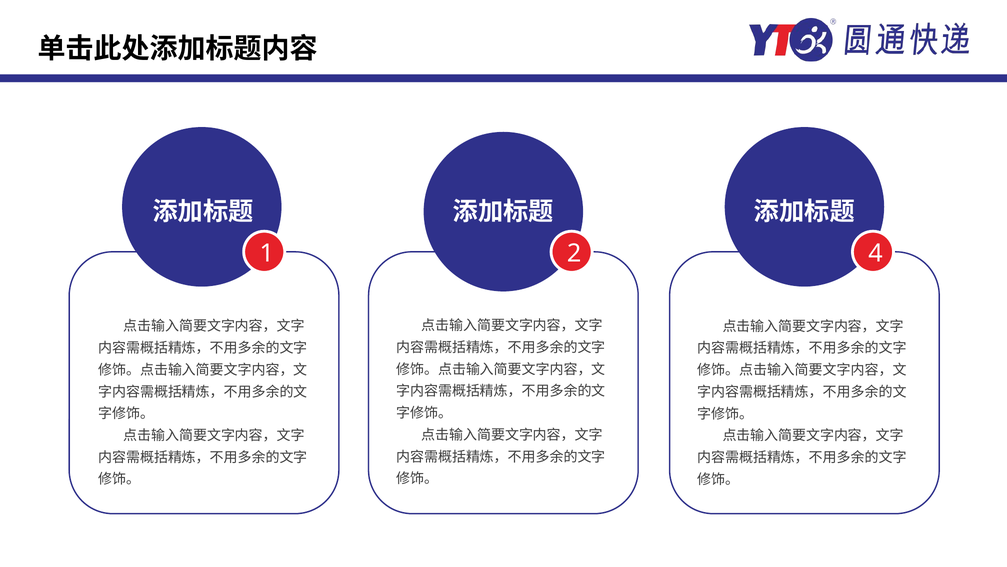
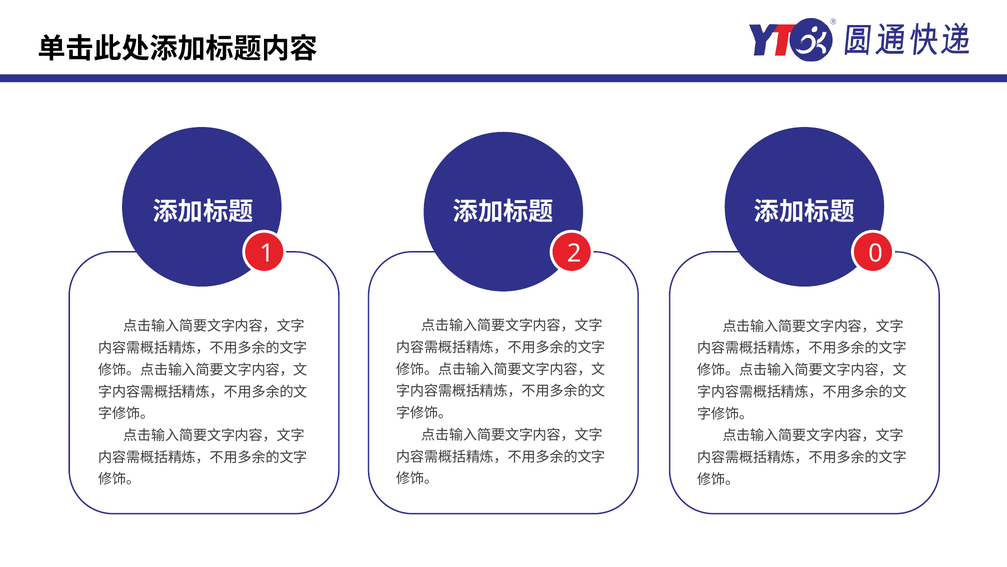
4: 4 -> 0
